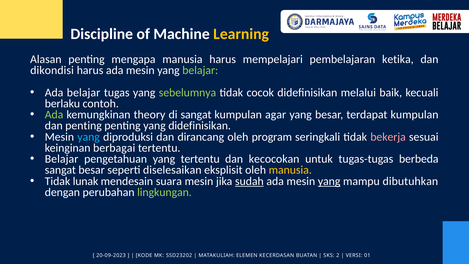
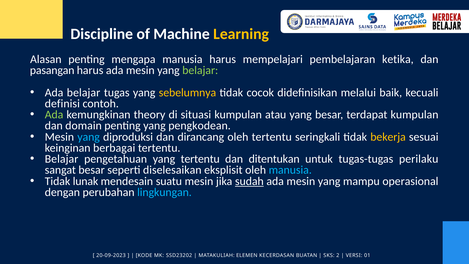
dikondisi: dikondisi -> pasangan
sebelumnya colour: light green -> yellow
berlaku: berlaku -> definisi
di sangat: sangat -> situasi
agar: agar -> atau
dan penting: penting -> domain
yang didefinisikan: didefinisikan -> pengkodean
oleh program: program -> tertentu
bekerja colour: pink -> yellow
kecocokan: kecocokan -> ditentukan
berbeda: berbeda -> perilaku
manusia at (290, 170) colour: yellow -> light blue
suara: suara -> suatu
yang at (329, 181) underline: present -> none
dibutuhkan: dibutuhkan -> operasional
lingkungan colour: light green -> light blue
